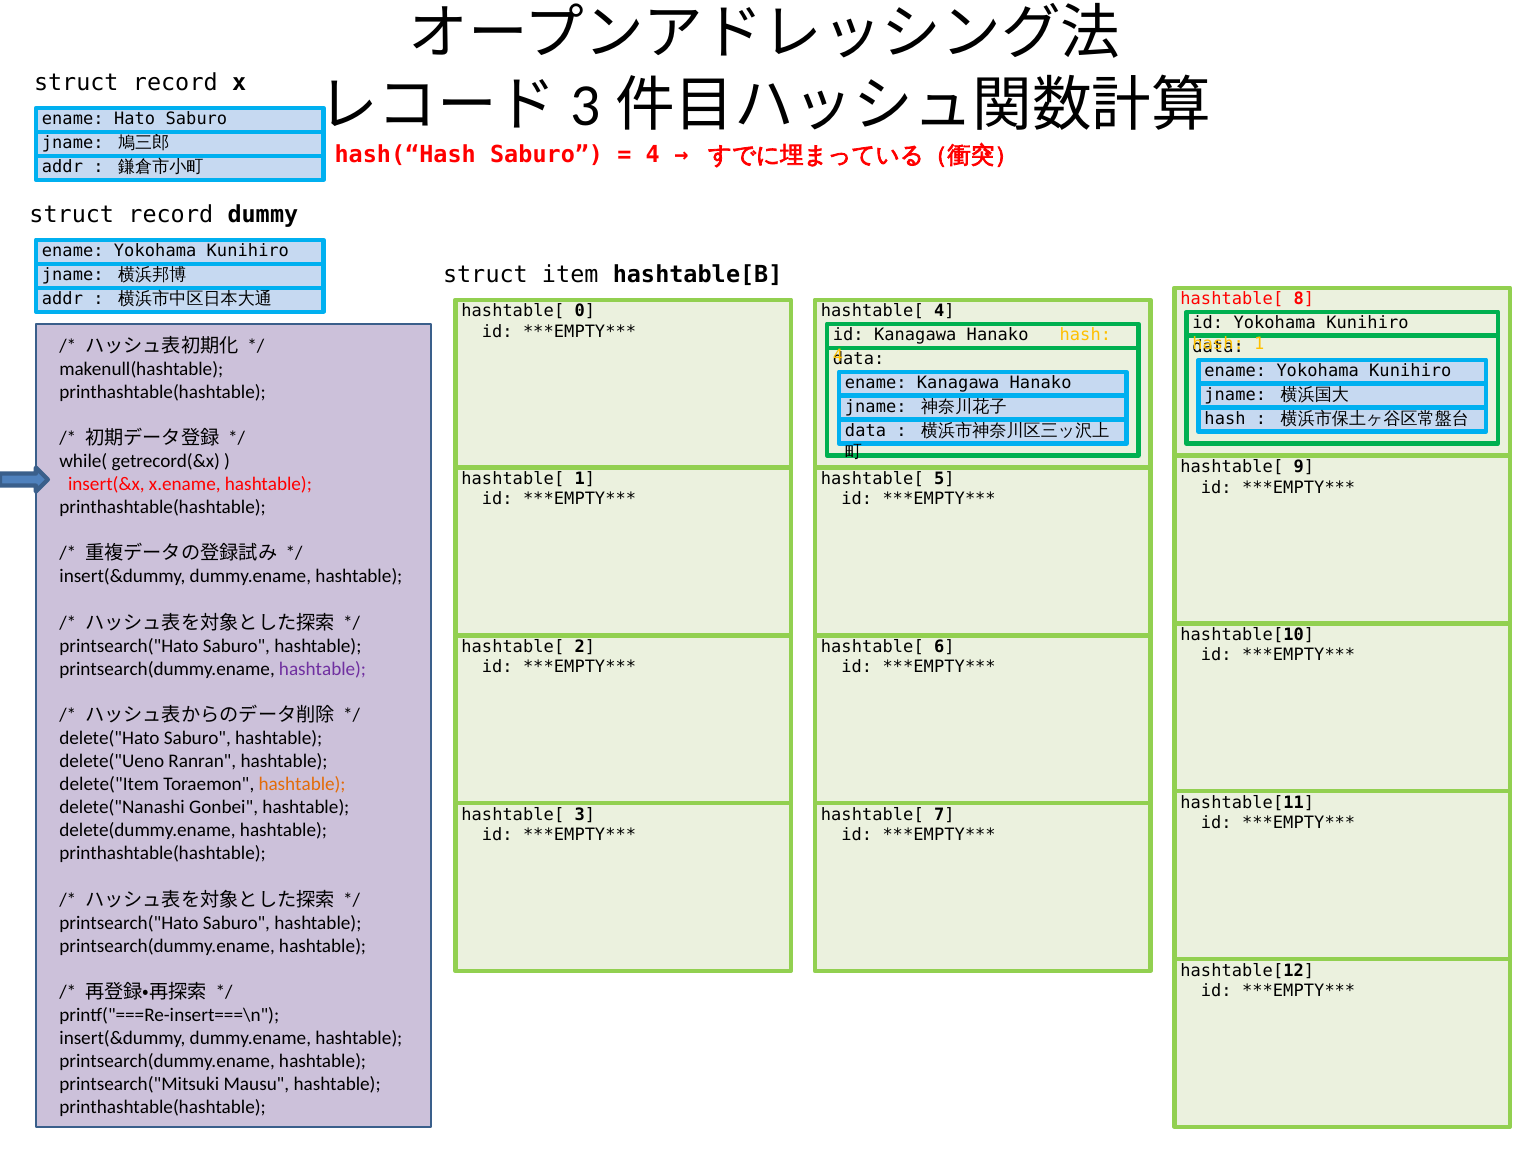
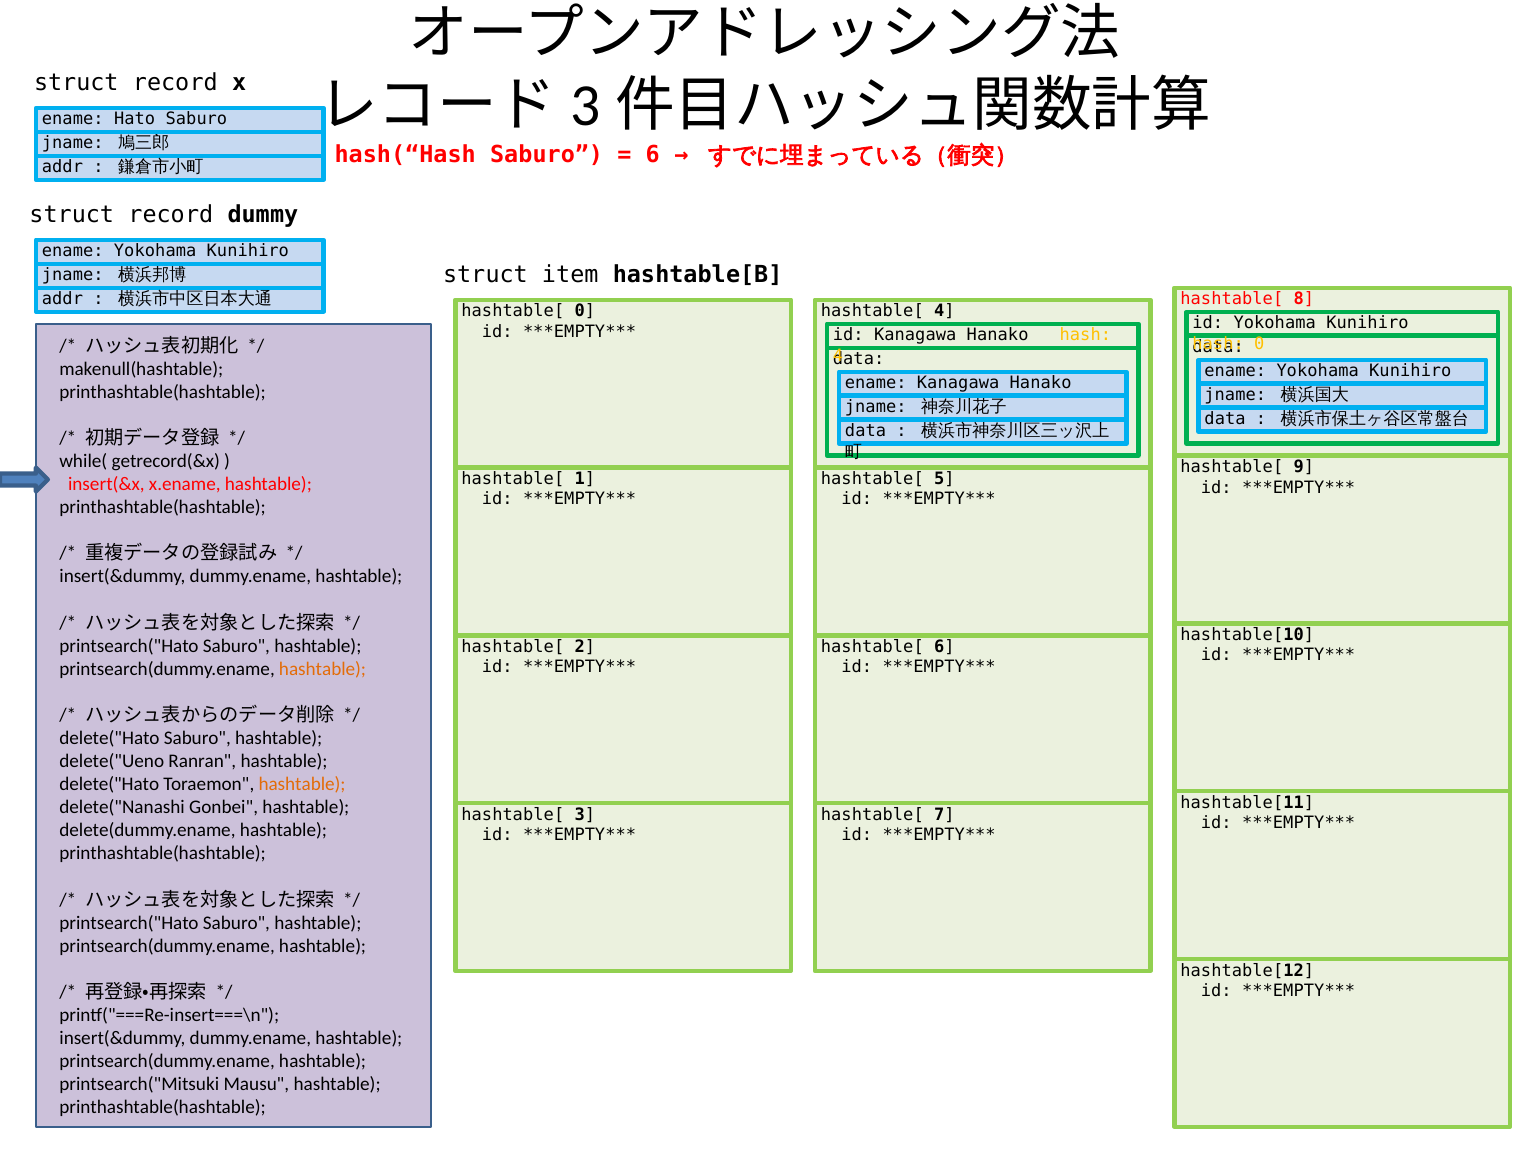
4 at (653, 155): 4 -> 6
1 at (1259, 343): 1 -> 0
hash at (1225, 419): hash -> data
hashtable at (323, 669) colour: purple -> orange
delete("Item at (109, 784): delete("Item -> delete("Hato
